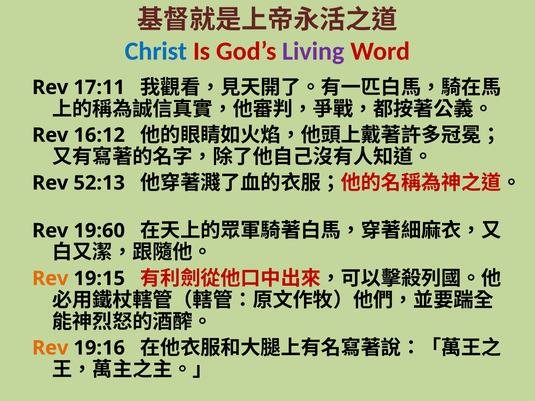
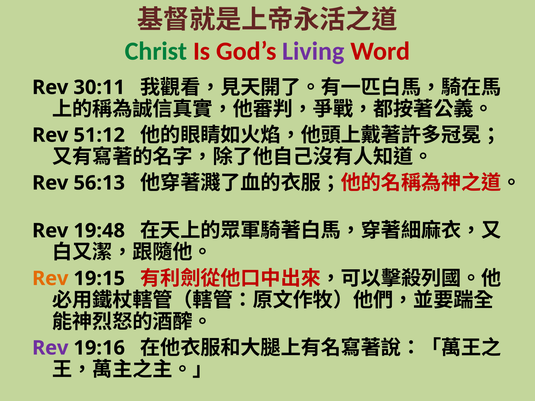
Christ colour: blue -> green
17:11: 17:11 -> 30:11
16:12: 16:12 -> 51:12
52:13: 52:13 -> 56:13
19:60: 19:60 -> 19:48
Rev at (50, 348) colour: orange -> purple
